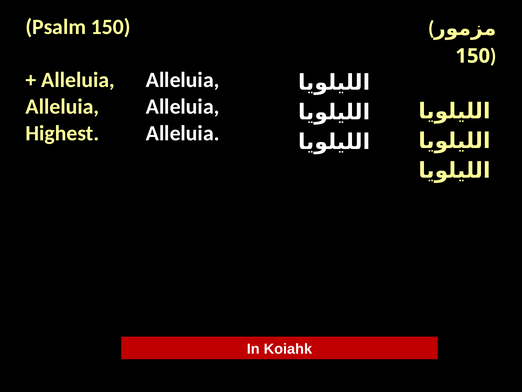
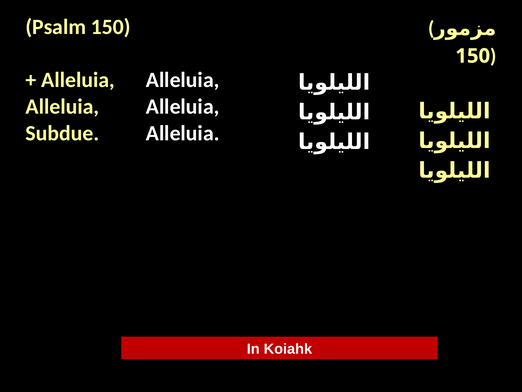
Highest: Highest -> Subdue
